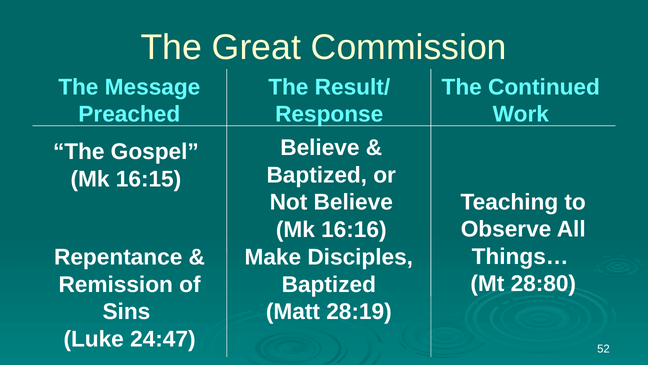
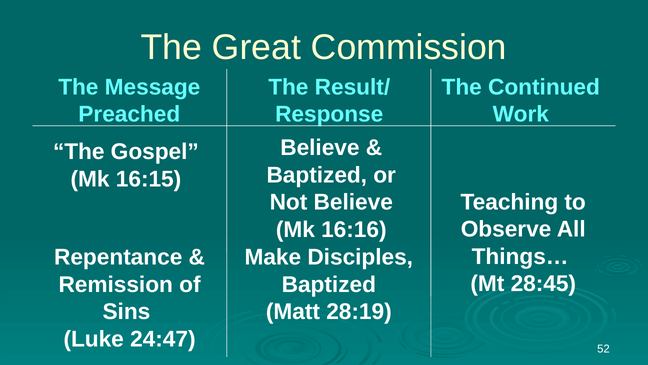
28:80: 28:80 -> 28:45
